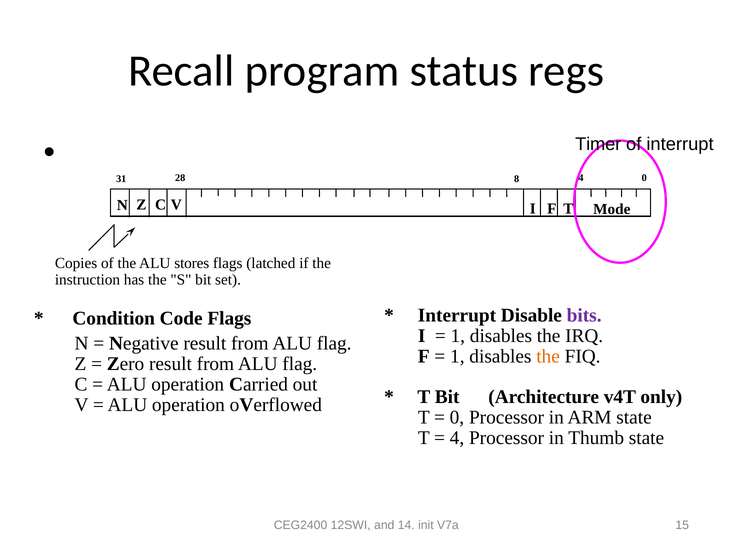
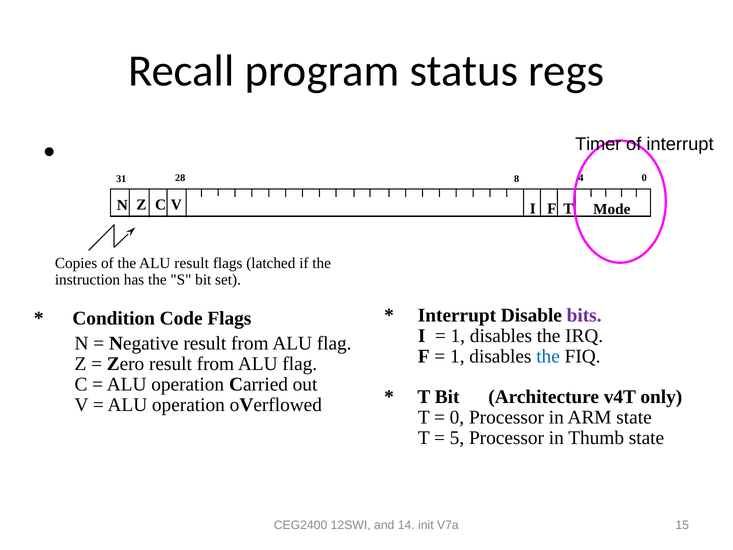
ALU stores: stores -> result
the at (548, 356) colour: orange -> blue
4 at (457, 438): 4 -> 5
